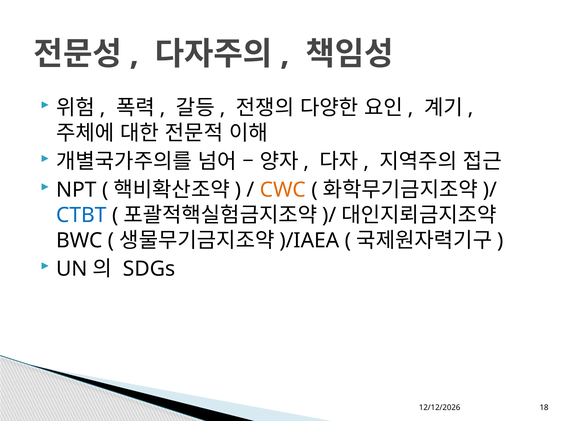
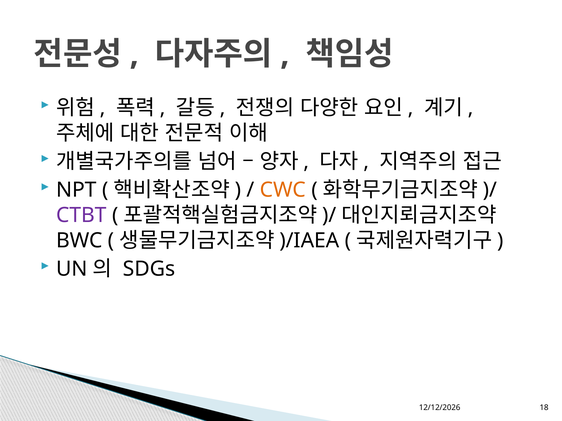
CTBT colour: blue -> purple
